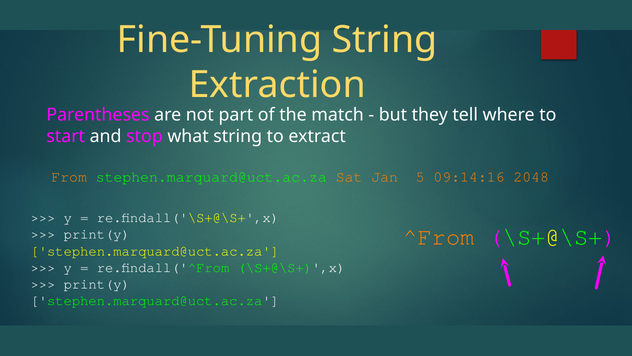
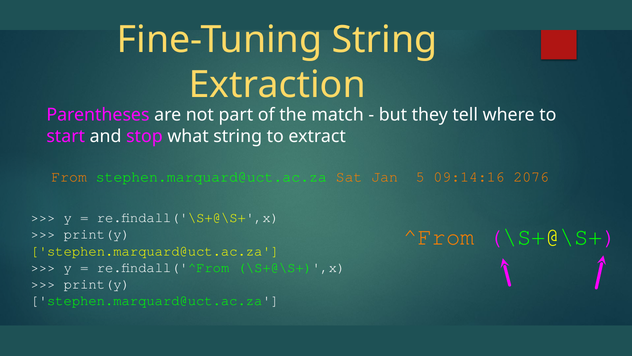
2048: 2048 -> 2076
